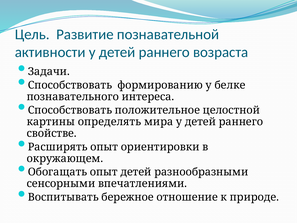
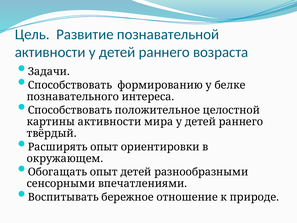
картины определять: определять -> активности
свойстве: свойстве -> твёрдый
